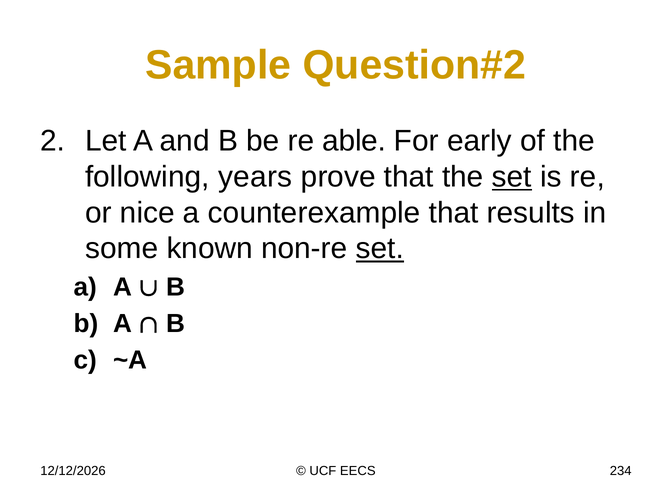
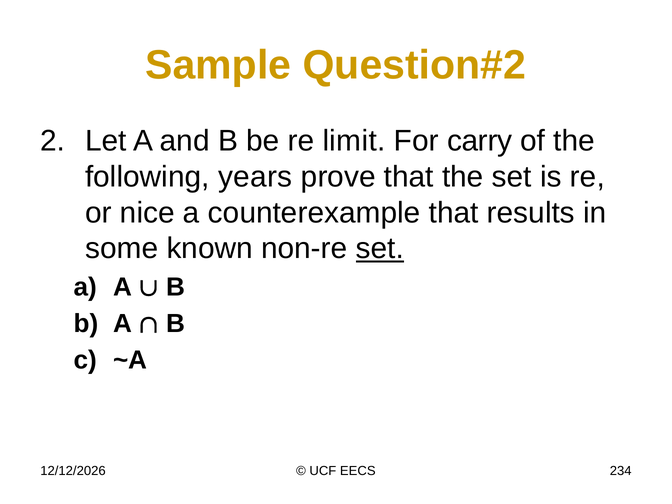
able: able -> limit
early: early -> carry
set at (512, 177) underline: present -> none
